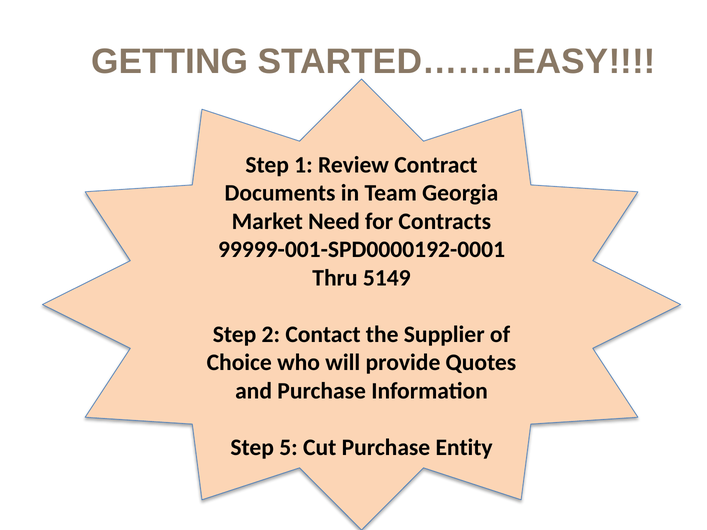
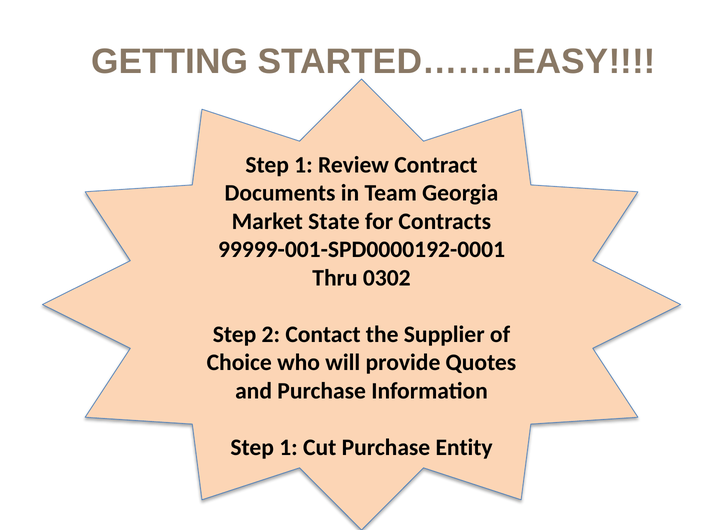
Need: Need -> State
5149: 5149 -> 0302
5 at (288, 448): 5 -> 1
